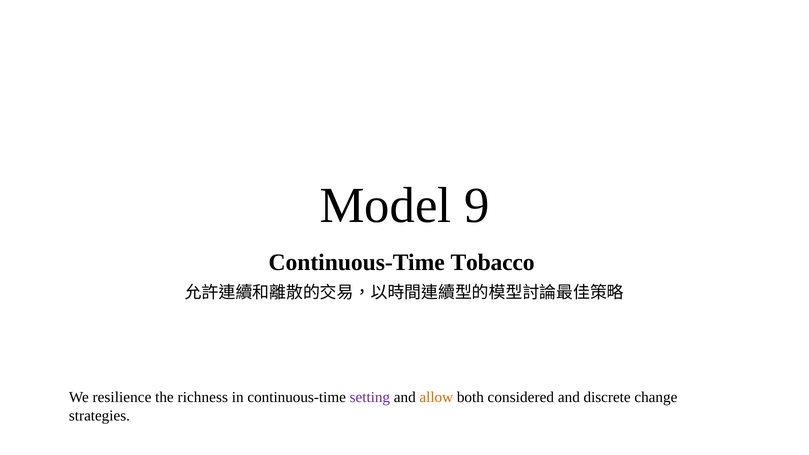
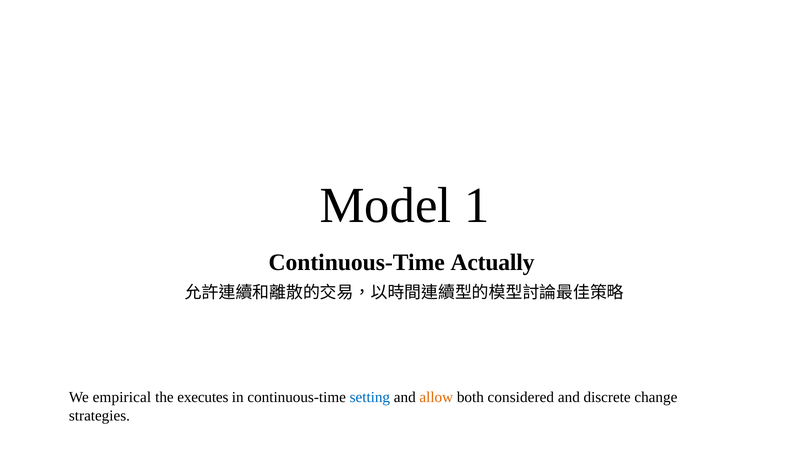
9: 9 -> 1
Tobacco: Tobacco -> Actually
resilience: resilience -> empirical
richness: richness -> executes
setting colour: purple -> blue
